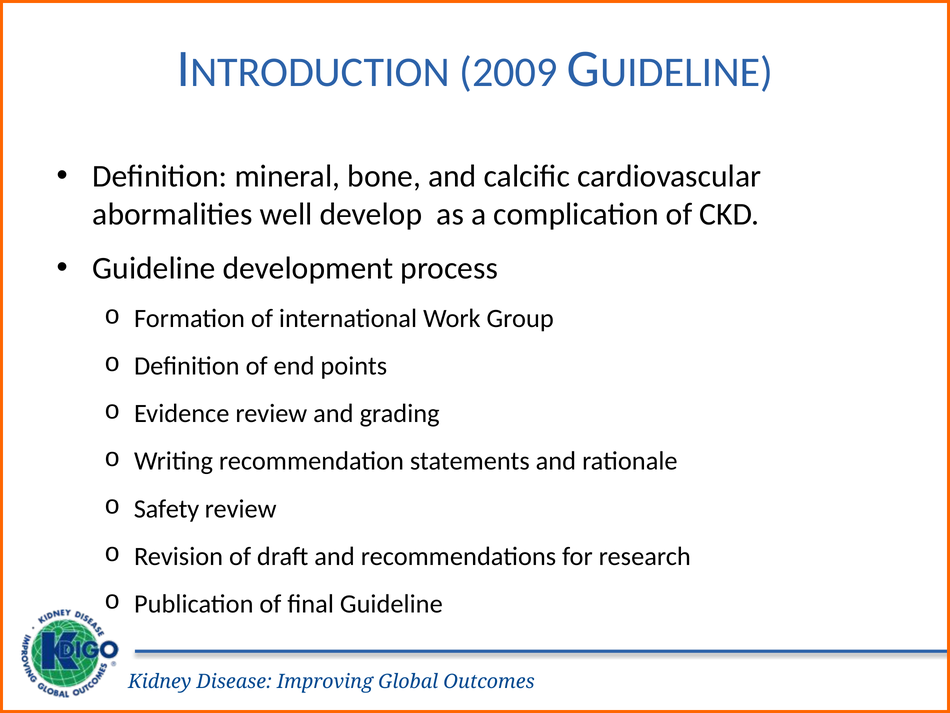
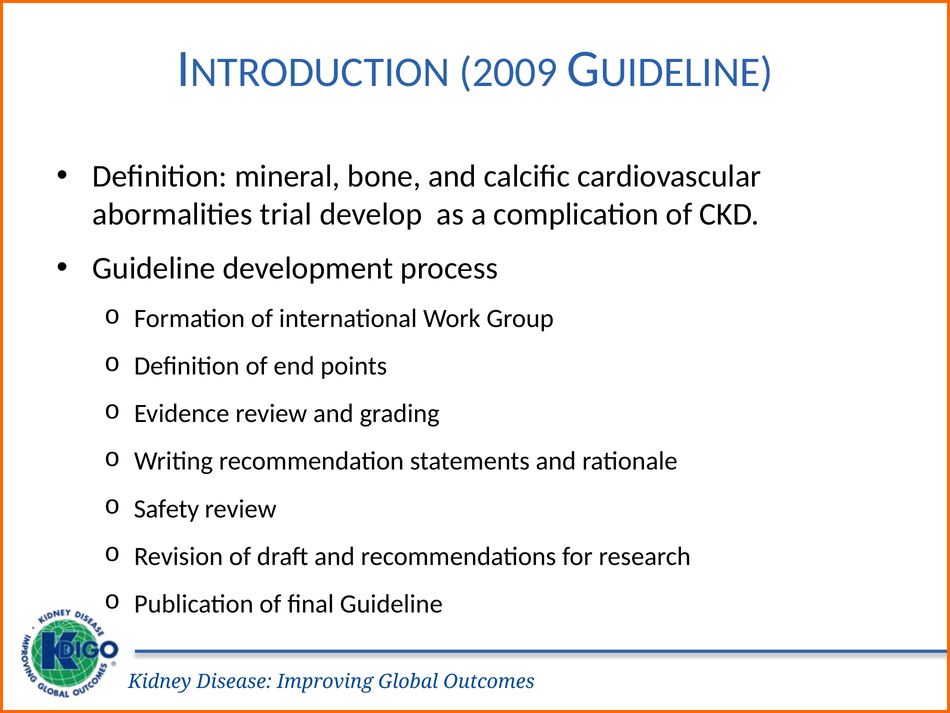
well: well -> trial
